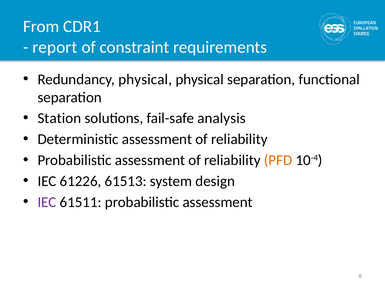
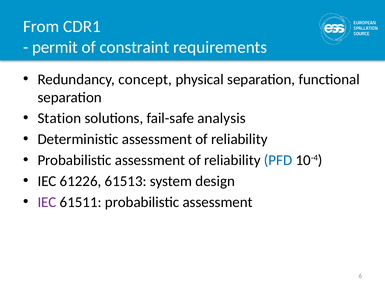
report: report -> permit
Redundancy physical: physical -> concept
PFD colour: orange -> blue
